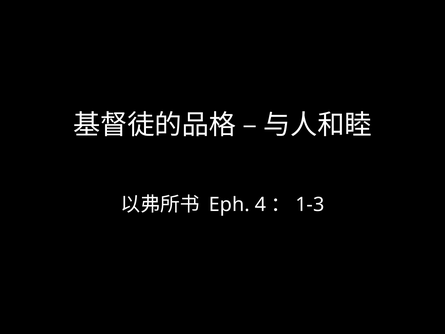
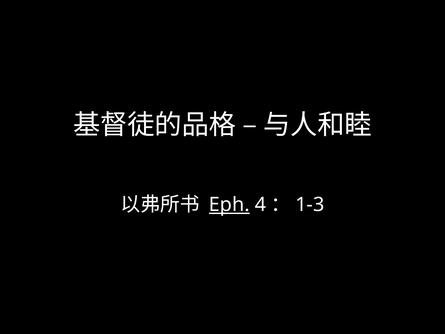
Eph underline: none -> present
